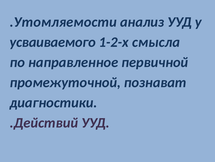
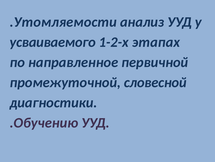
смысла: смысла -> этапах
познават: познават -> словесной
.Действий: .Действий -> .Обучению
